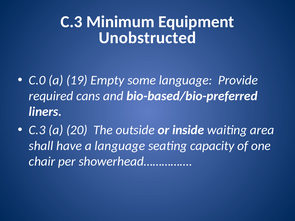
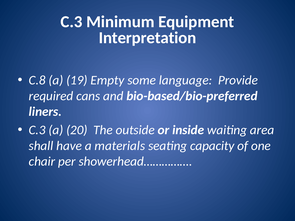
Unobstructed: Unobstructed -> Interpretation
C.0: C.0 -> C.8
a language: language -> materials
